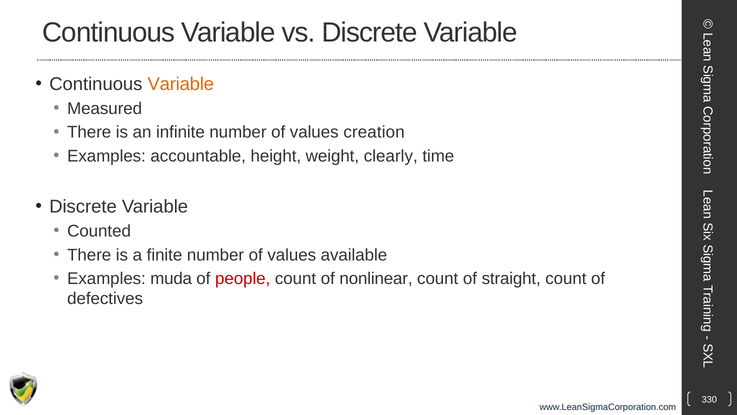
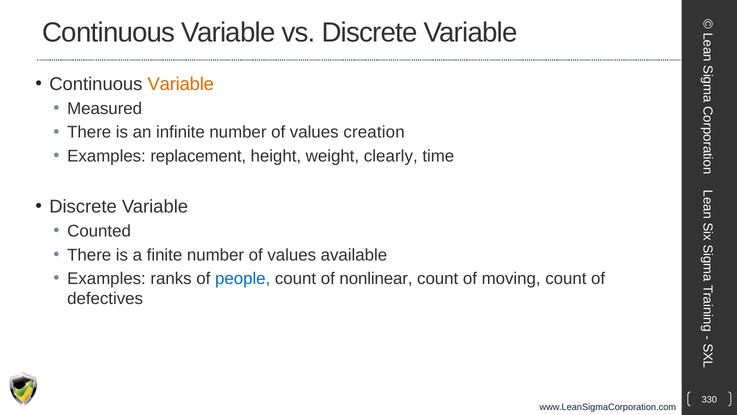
accountable: accountable -> replacement
muda: muda -> ranks
people colour: red -> blue
straight: straight -> moving
